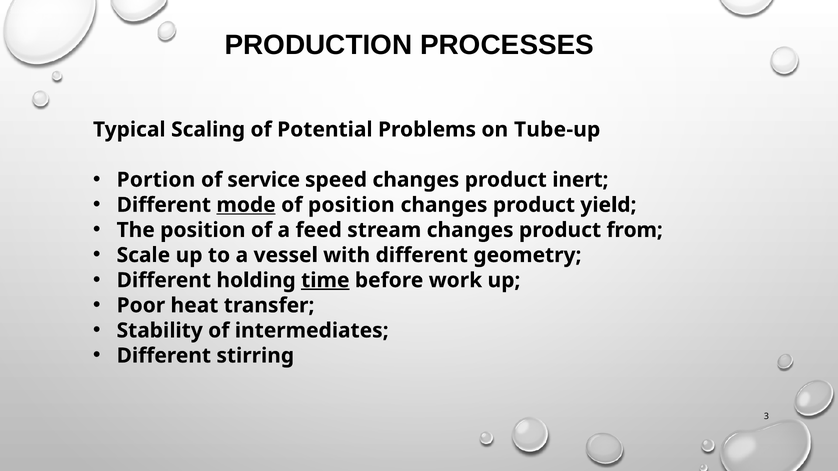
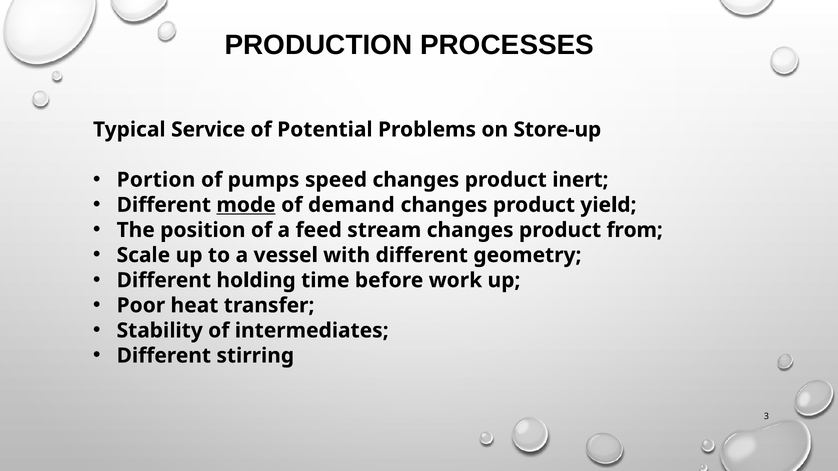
Scaling: Scaling -> Service
Tube-up: Tube-up -> Store-up
service: service -> pumps
of position: position -> demand
time underline: present -> none
